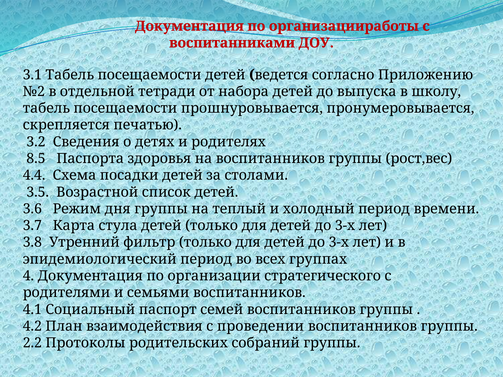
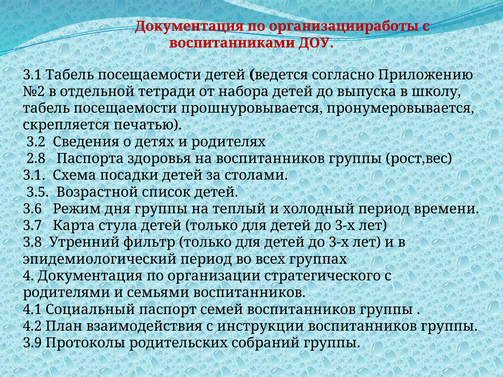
8.5: 8.5 -> 2.8
4.4 at (34, 175): 4.4 -> 3.1
проведении: проведении -> инструкции
2.2: 2.2 -> 3.9
